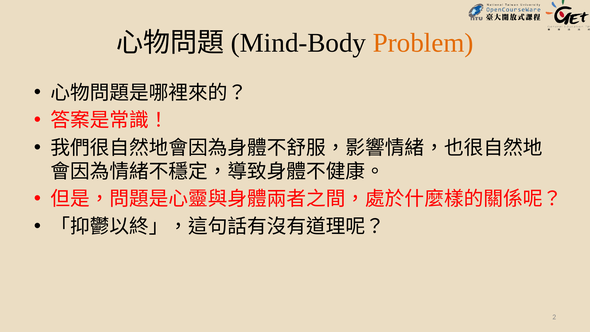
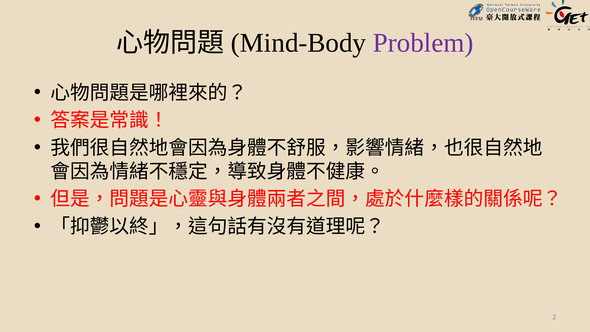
Problem colour: orange -> purple
